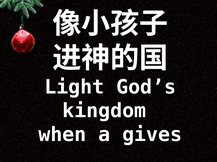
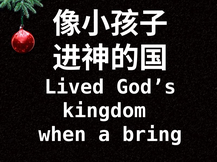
Light: Light -> Lived
gives: gives -> bring
